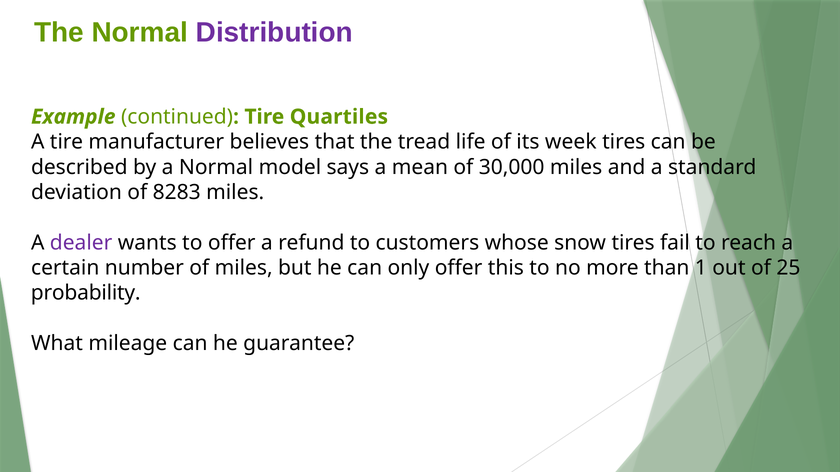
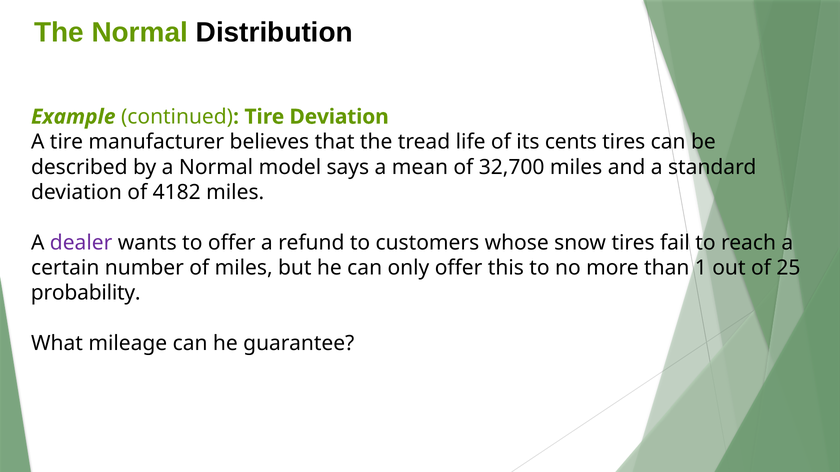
Distribution colour: purple -> black
Tire Quartiles: Quartiles -> Deviation
week: week -> cents
30,000: 30,000 -> 32,700
8283: 8283 -> 4182
